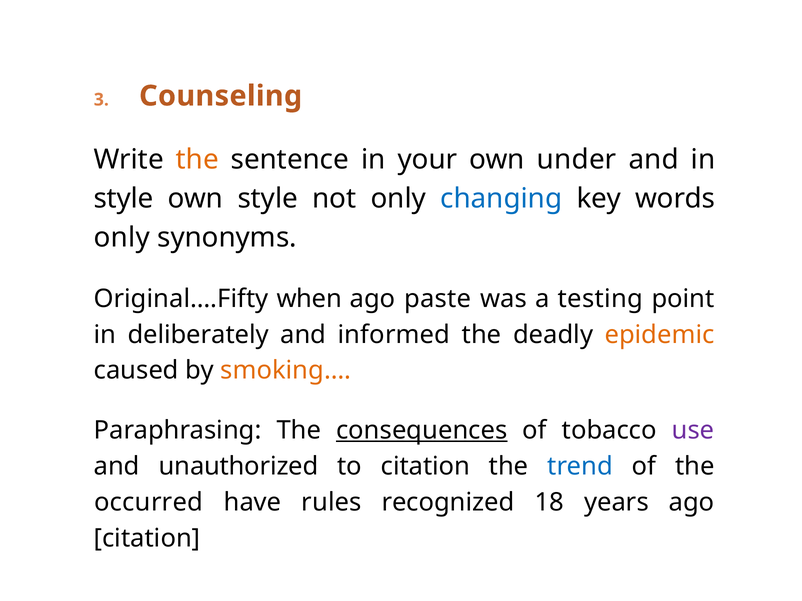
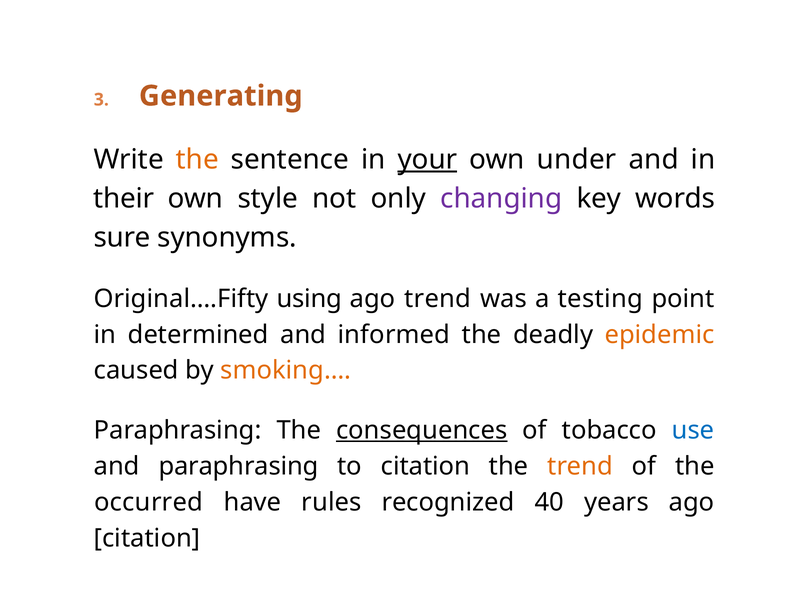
Counseling: Counseling -> Generating
your underline: none -> present
style at (124, 199): style -> their
changing colour: blue -> purple
only at (122, 238): only -> sure
when: when -> using
ago paste: paste -> trend
deliberately: deliberately -> determined
use colour: purple -> blue
and unauthorized: unauthorized -> paraphrasing
trend at (580, 467) colour: blue -> orange
18: 18 -> 40
